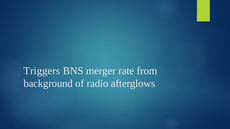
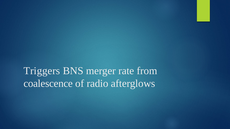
background: background -> coalescence
